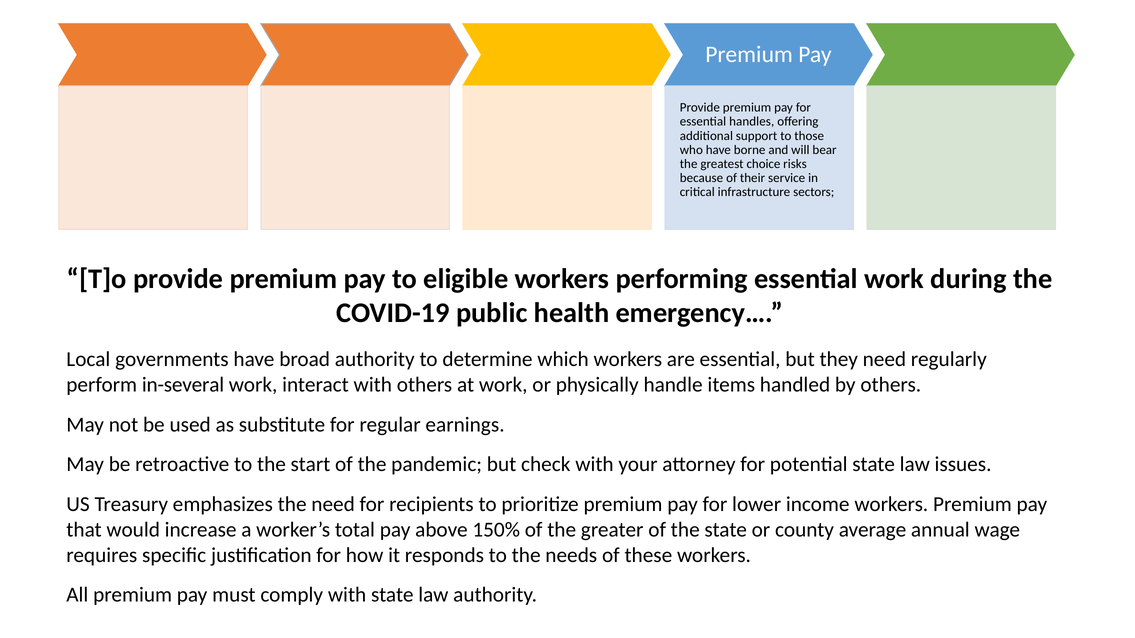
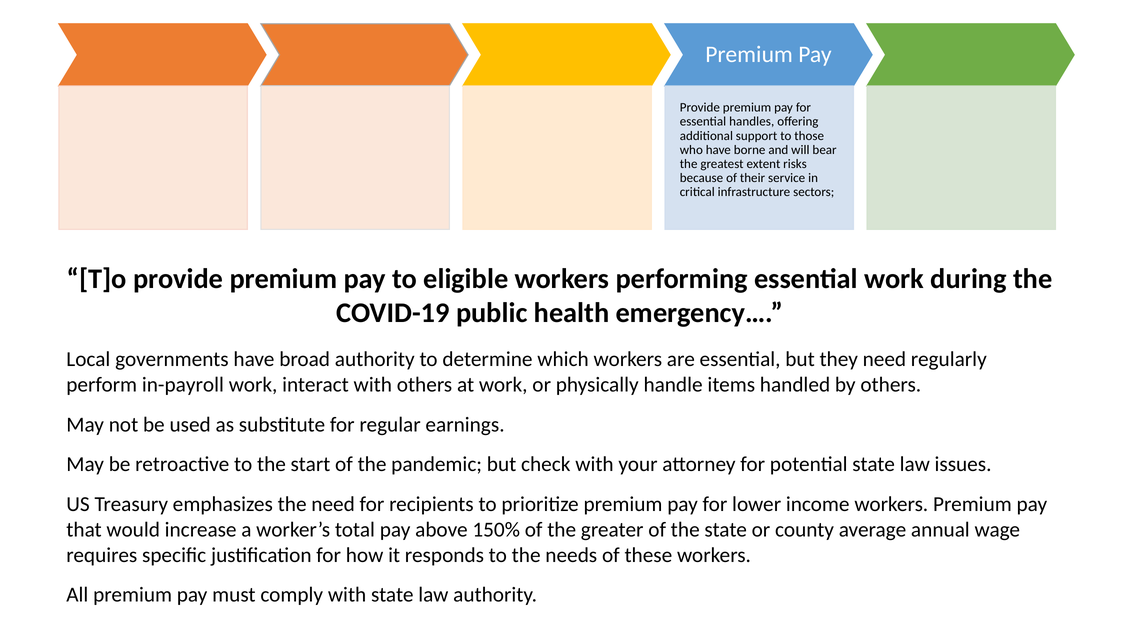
choice: choice -> extent
in-several: in-several -> in-payroll
